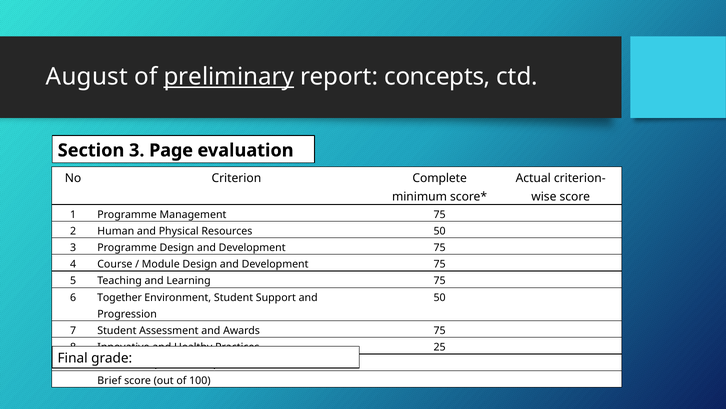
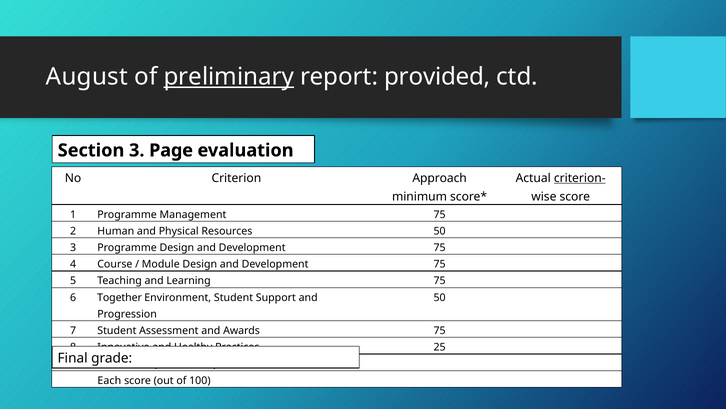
concepts: concepts -> provided
Complete: Complete -> Approach
criterion- underline: none -> present
Brief: Brief -> Each
